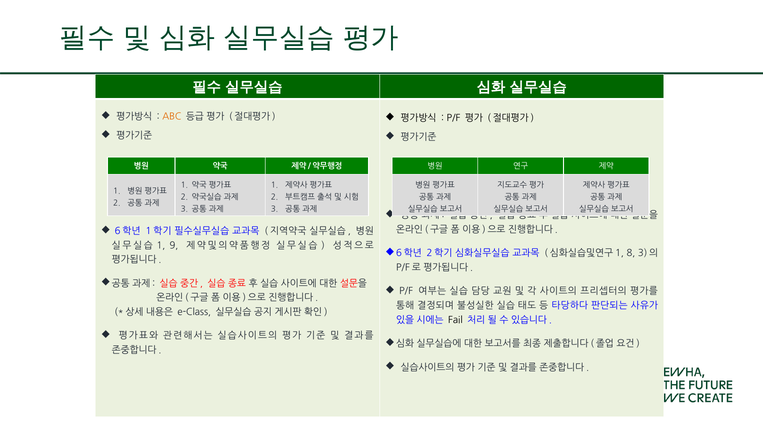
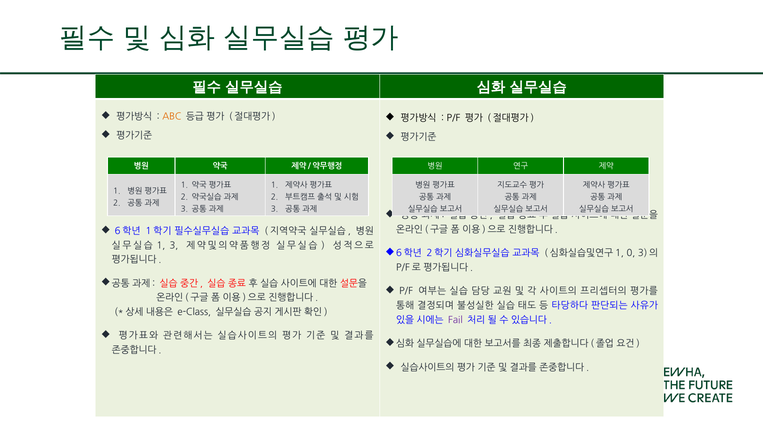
1 9: 9 -> 3
8: 8 -> 0
Fail colour: black -> purple
